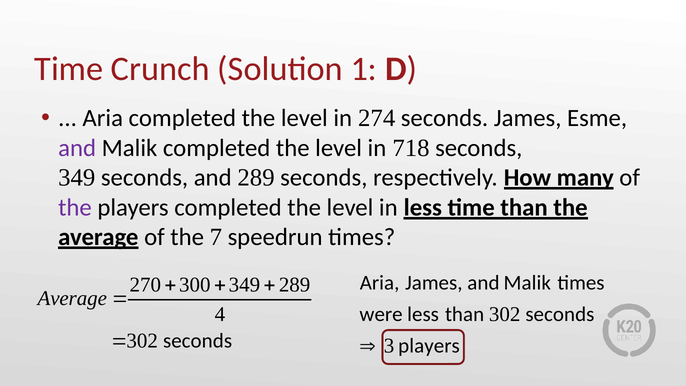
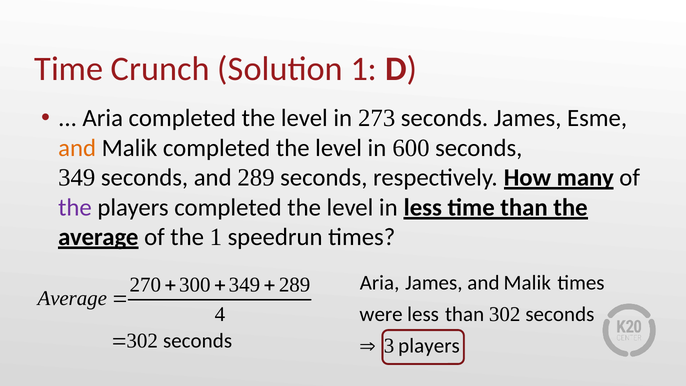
274: 274 -> 273
and at (77, 148) colour: purple -> orange
718: 718 -> 600
the 7: 7 -> 1
